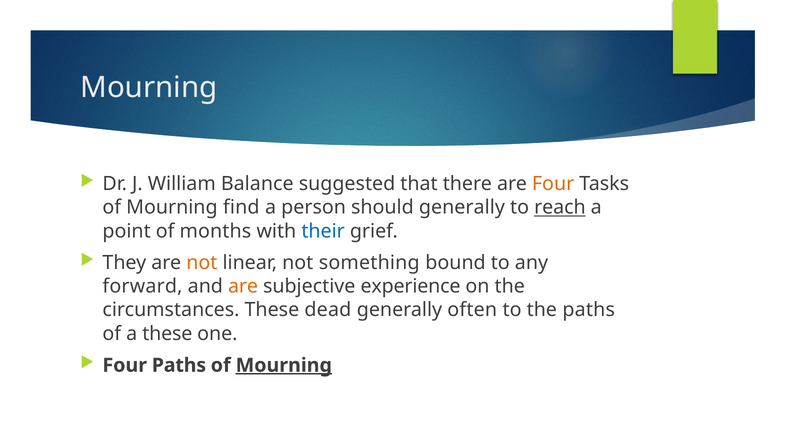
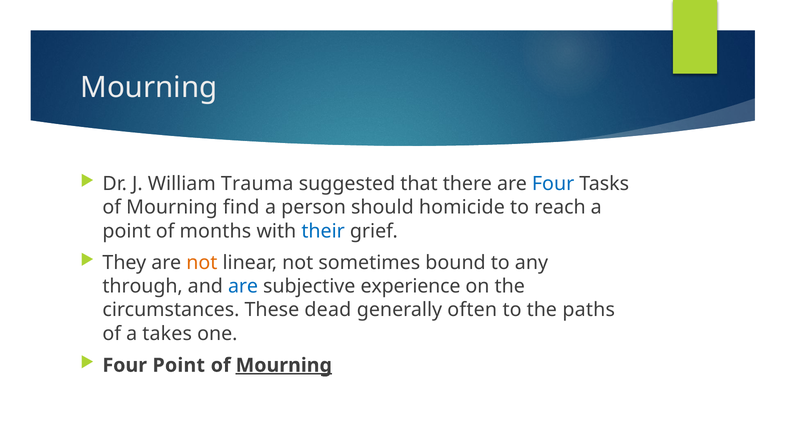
Balance: Balance -> Trauma
Four at (553, 184) colour: orange -> blue
should generally: generally -> homicide
reach underline: present -> none
something: something -> sometimes
forward: forward -> through
are at (243, 286) colour: orange -> blue
a these: these -> takes
Four Paths: Paths -> Point
